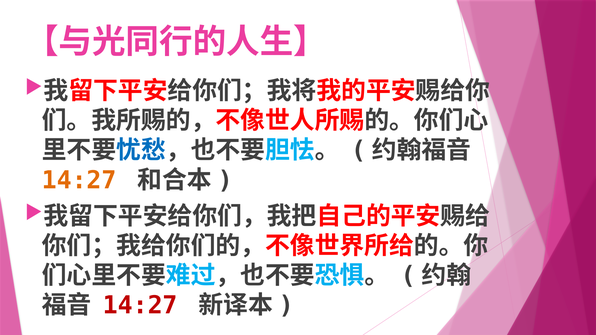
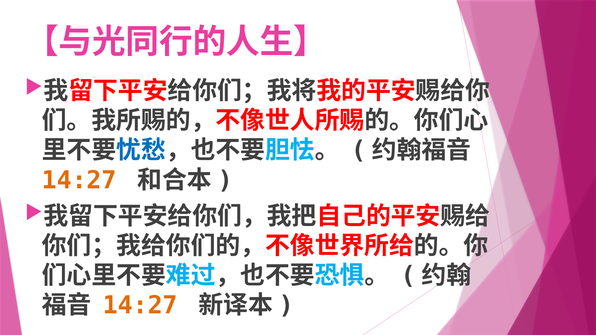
14:27 at (140, 306) colour: red -> orange
